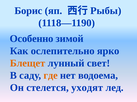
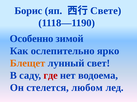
Рыбы: Рыбы -> Свете
где colour: orange -> red
уходят: уходят -> любом
